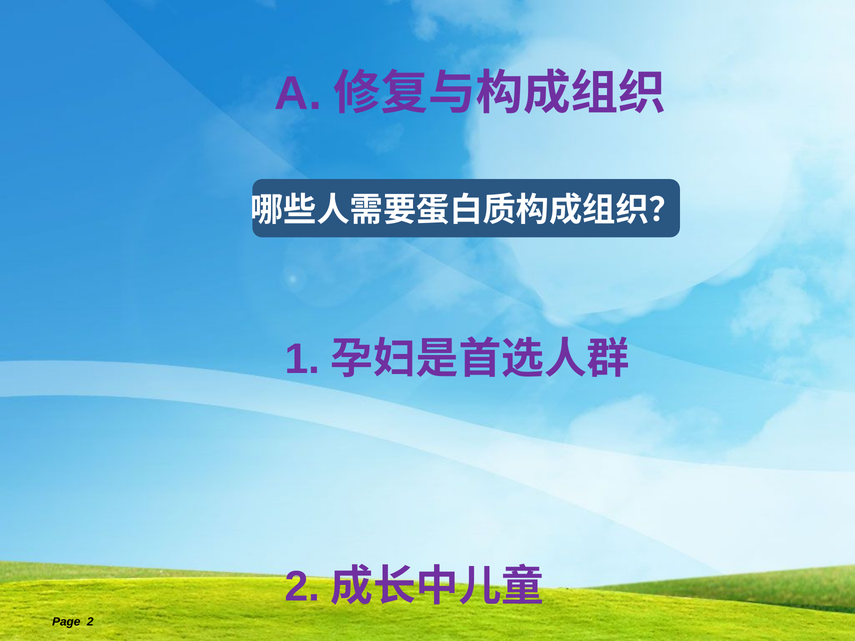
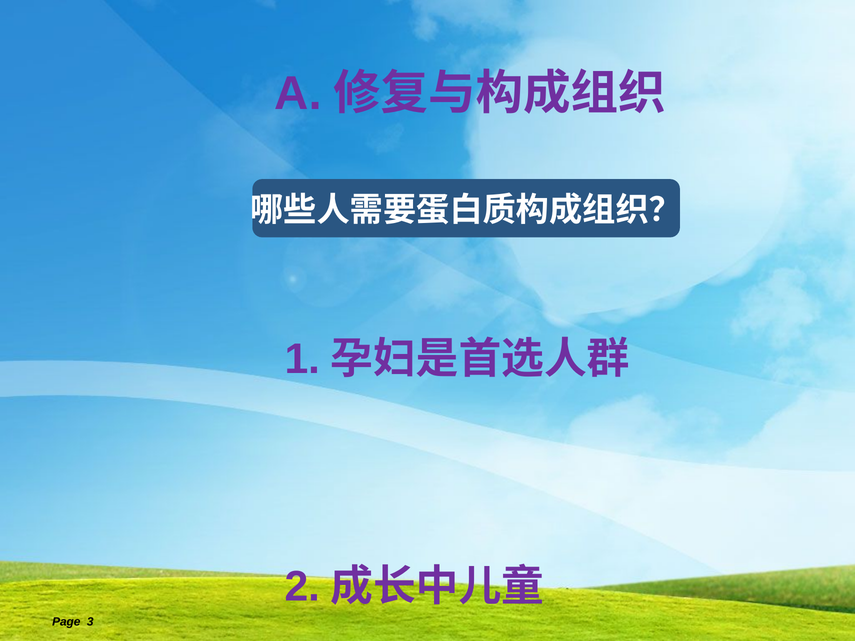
2 at (90, 622): 2 -> 3
